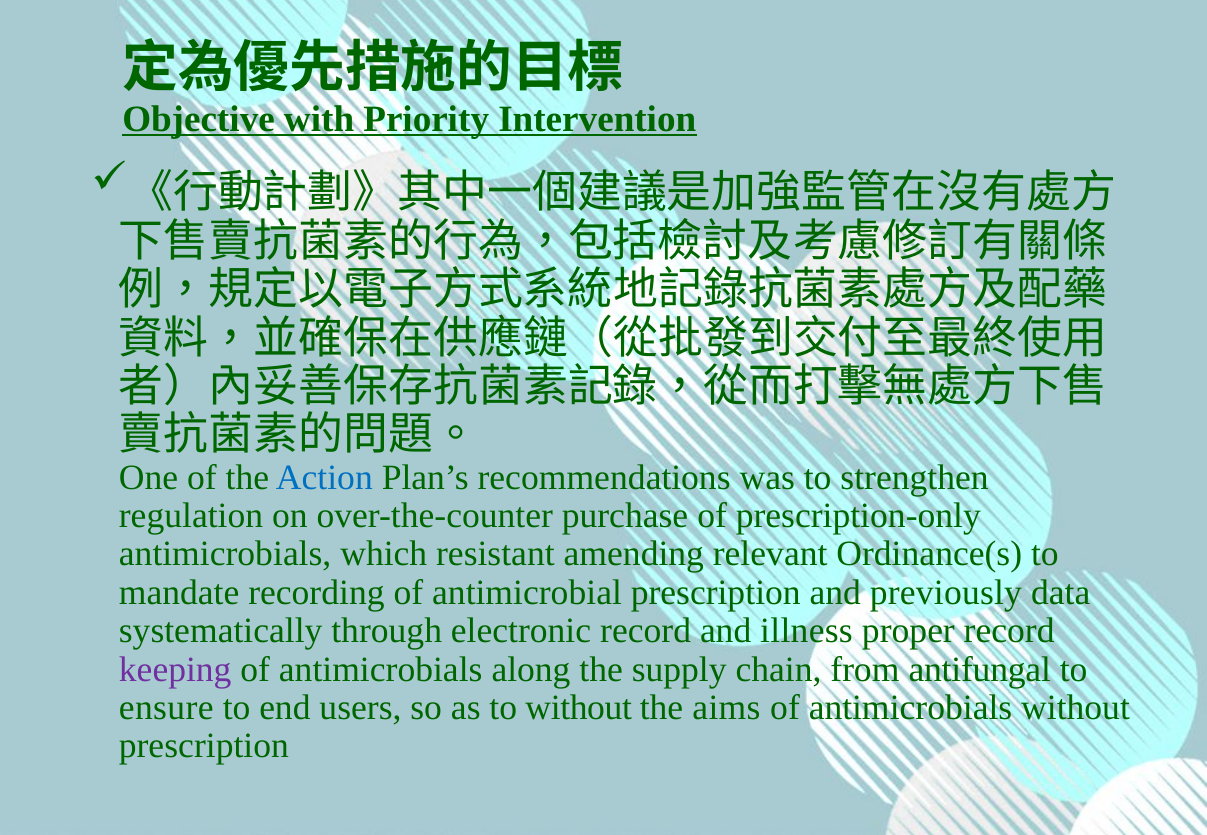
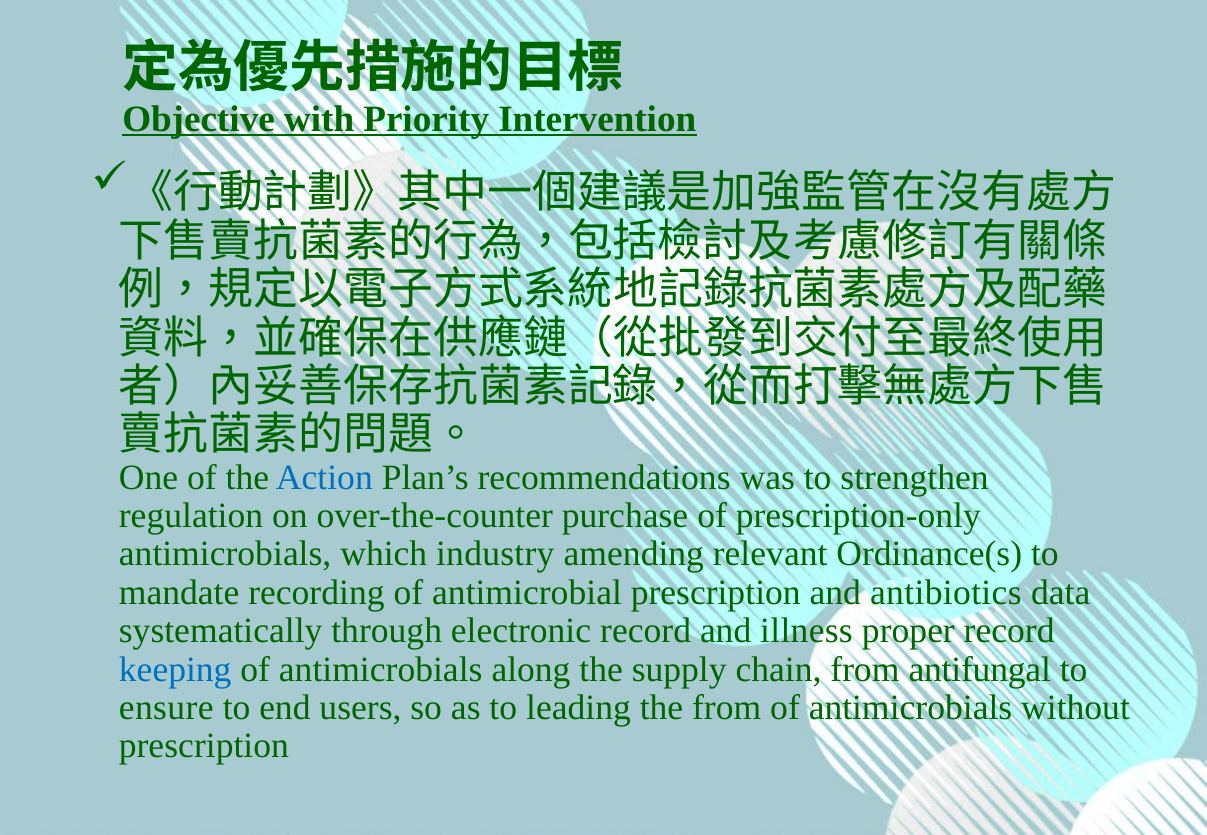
resistant: resistant -> industry
previously: previously -> antibiotics
keeping colour: purple -> blue
to without: without -> leading
the aims: aims -> from
